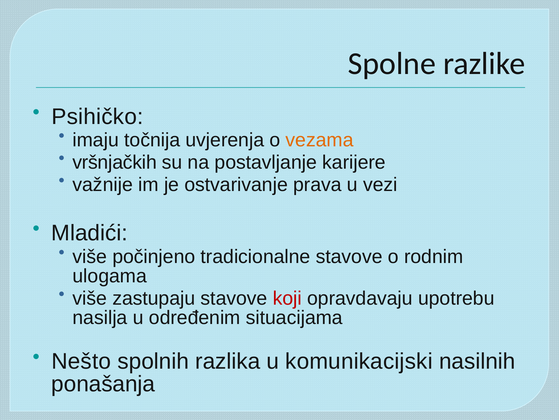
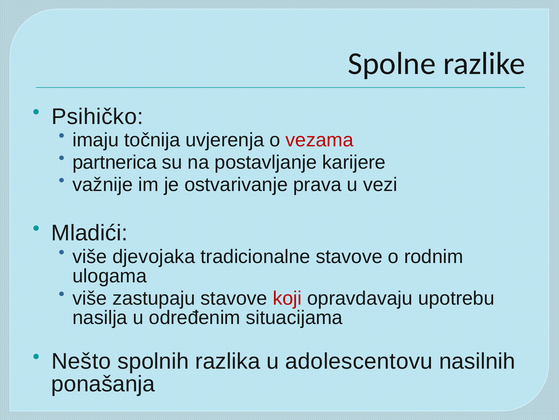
vezama colour: orange -> red
vršnjačkih: vršnjačkih -> partnerica
počinjeno: počinjeno -> djevojaka
komunikacijski: komunikacijski -> adolescentovu
